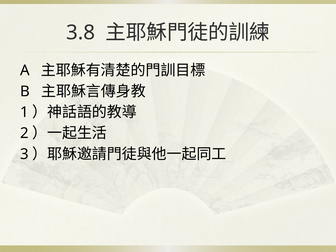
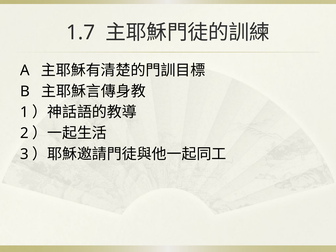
3.8: 3.8 -> 1.7
